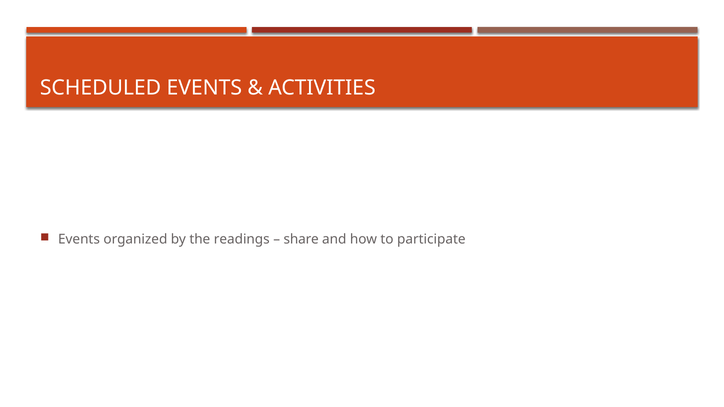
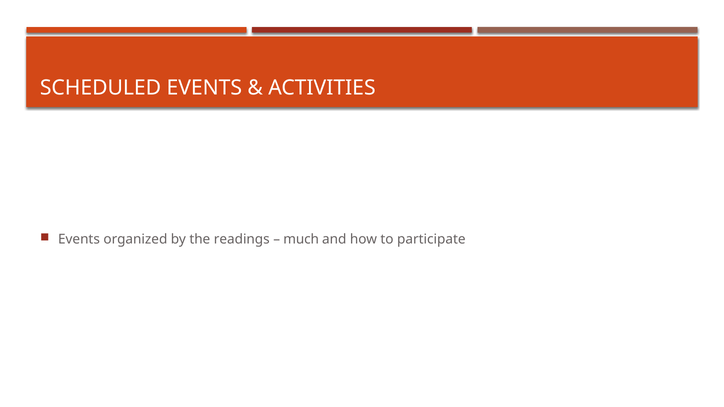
share: share -> much
